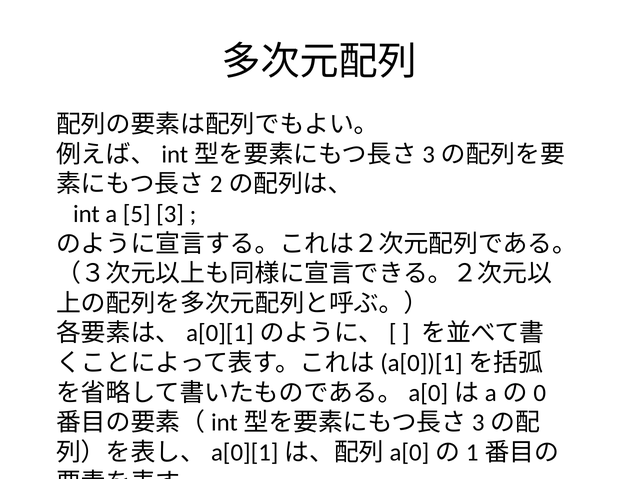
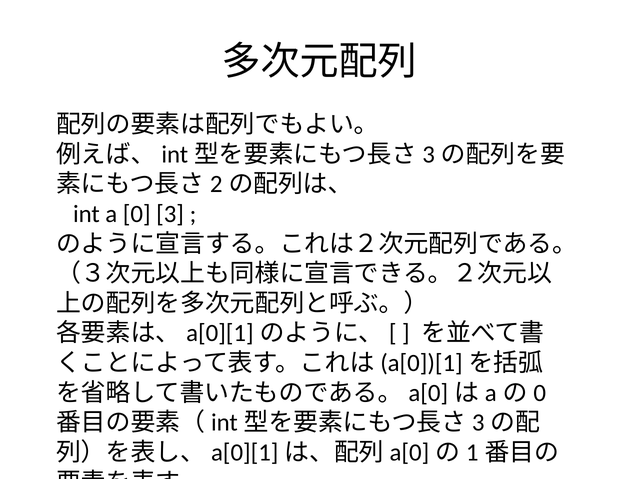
5: 5 -> 0
